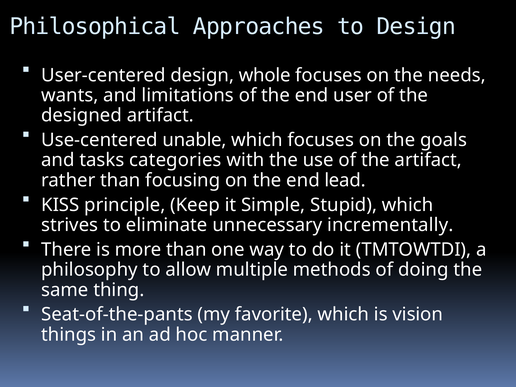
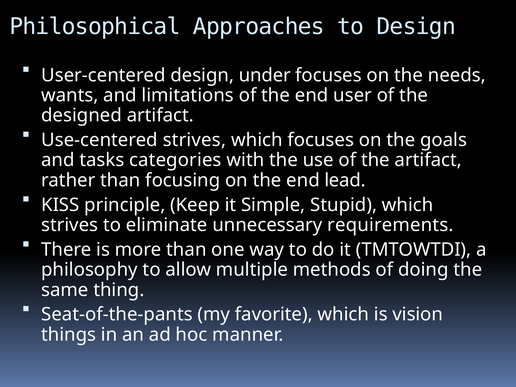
whole: whole -> under
Use-centered unable: unable -> strives
incrementally: incrementally -> requirements
